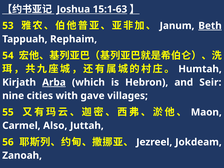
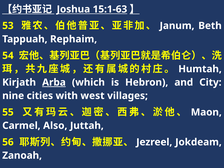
Beth underline: present -> none
Seir: Seir -> City
gave: gave -> west
